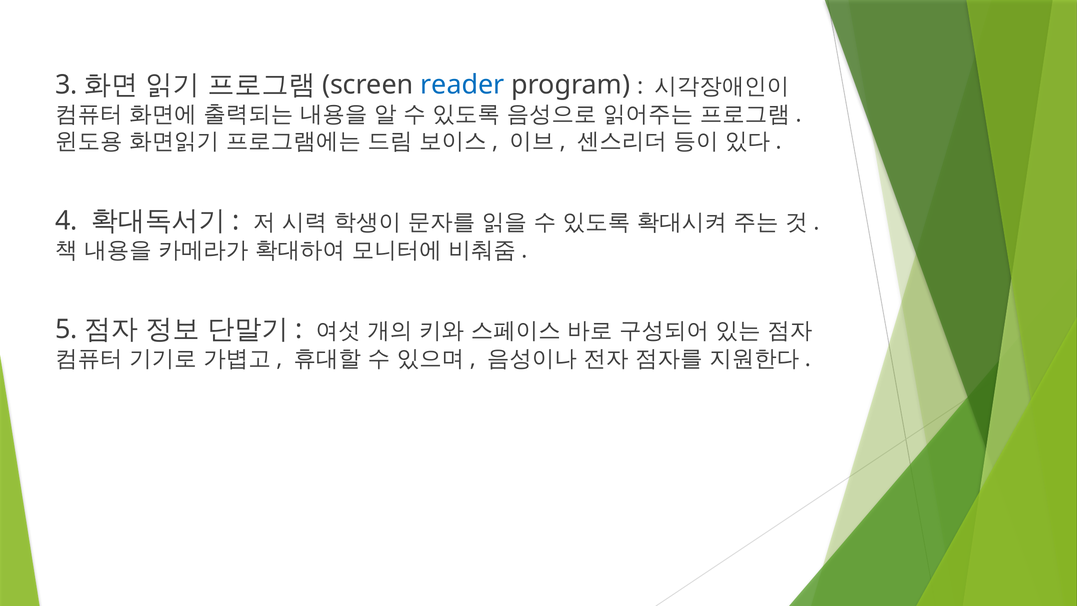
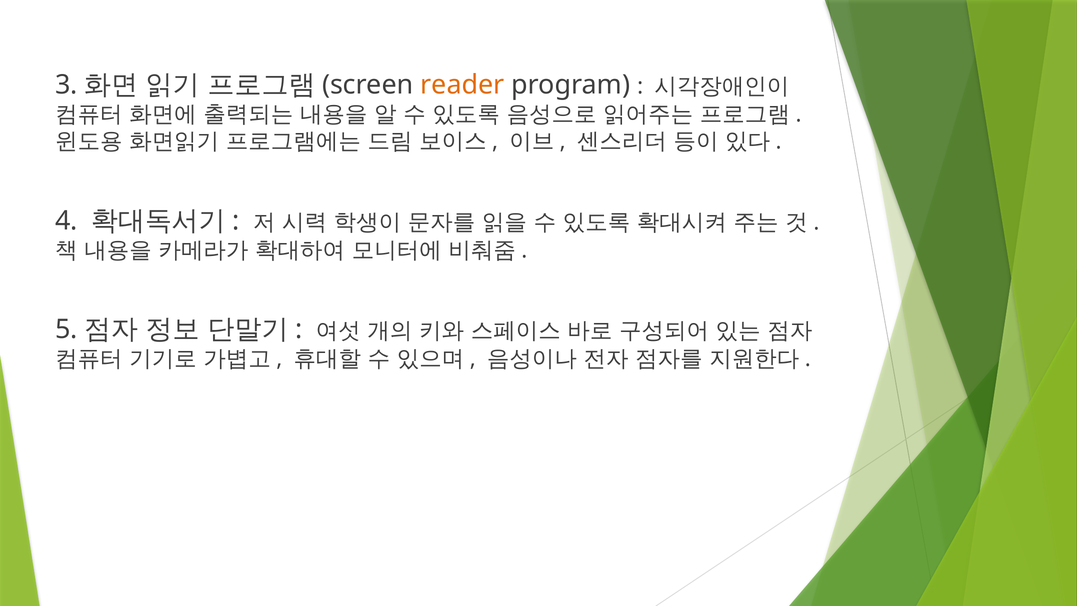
reader colour: blue -> orange
